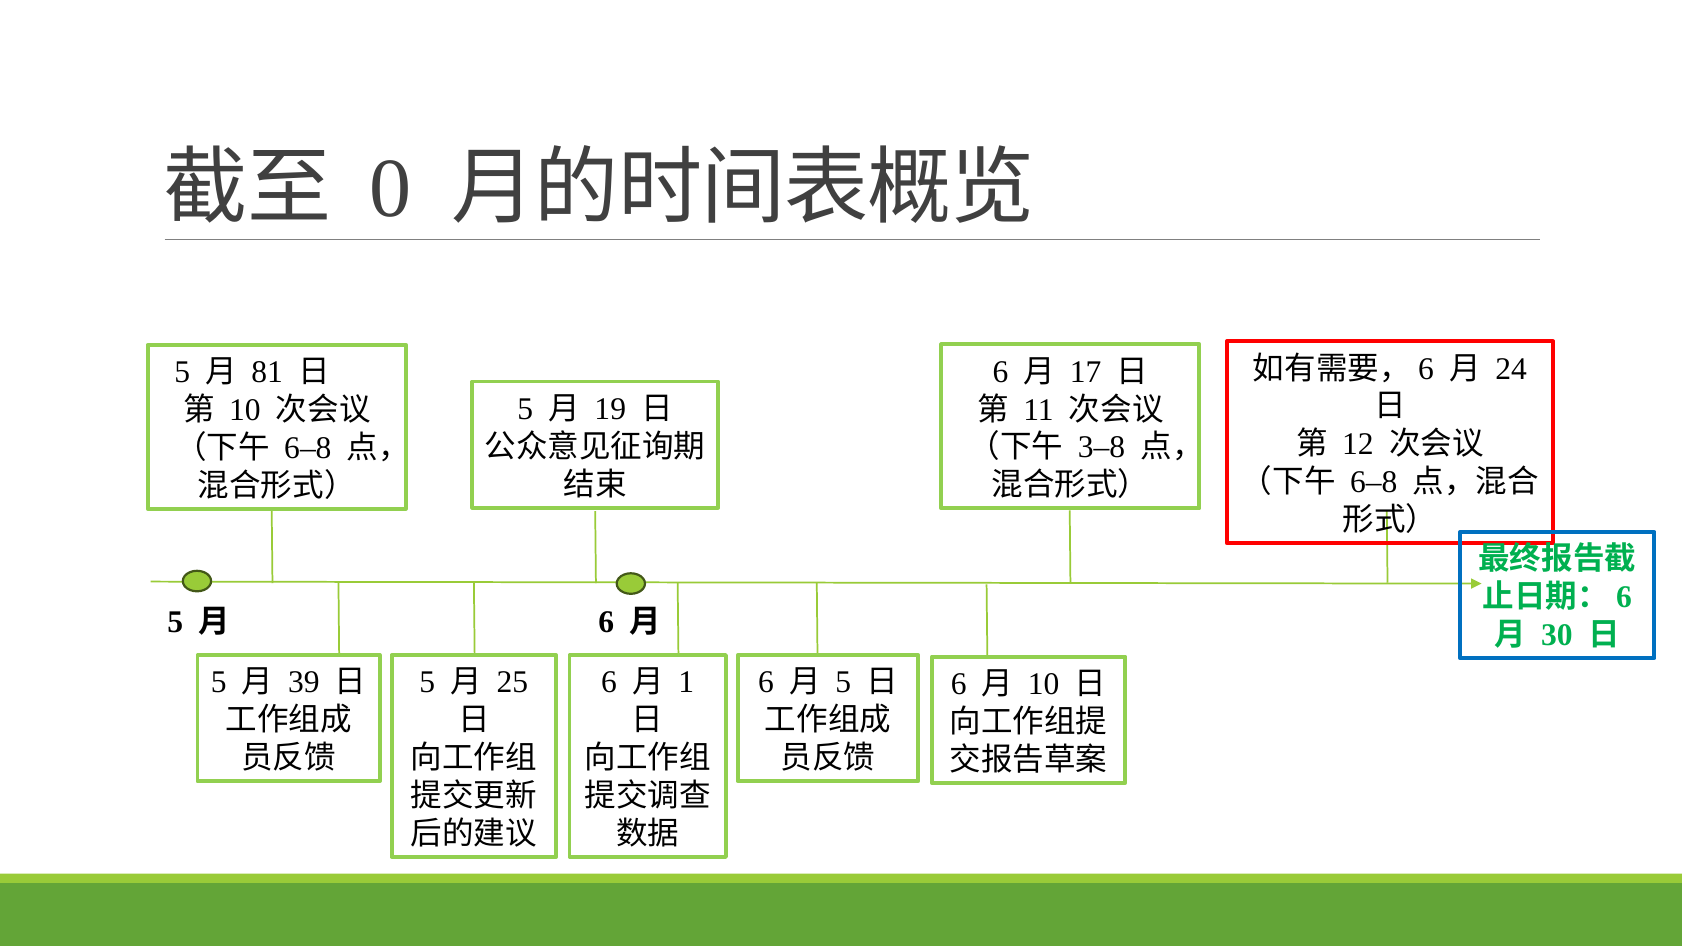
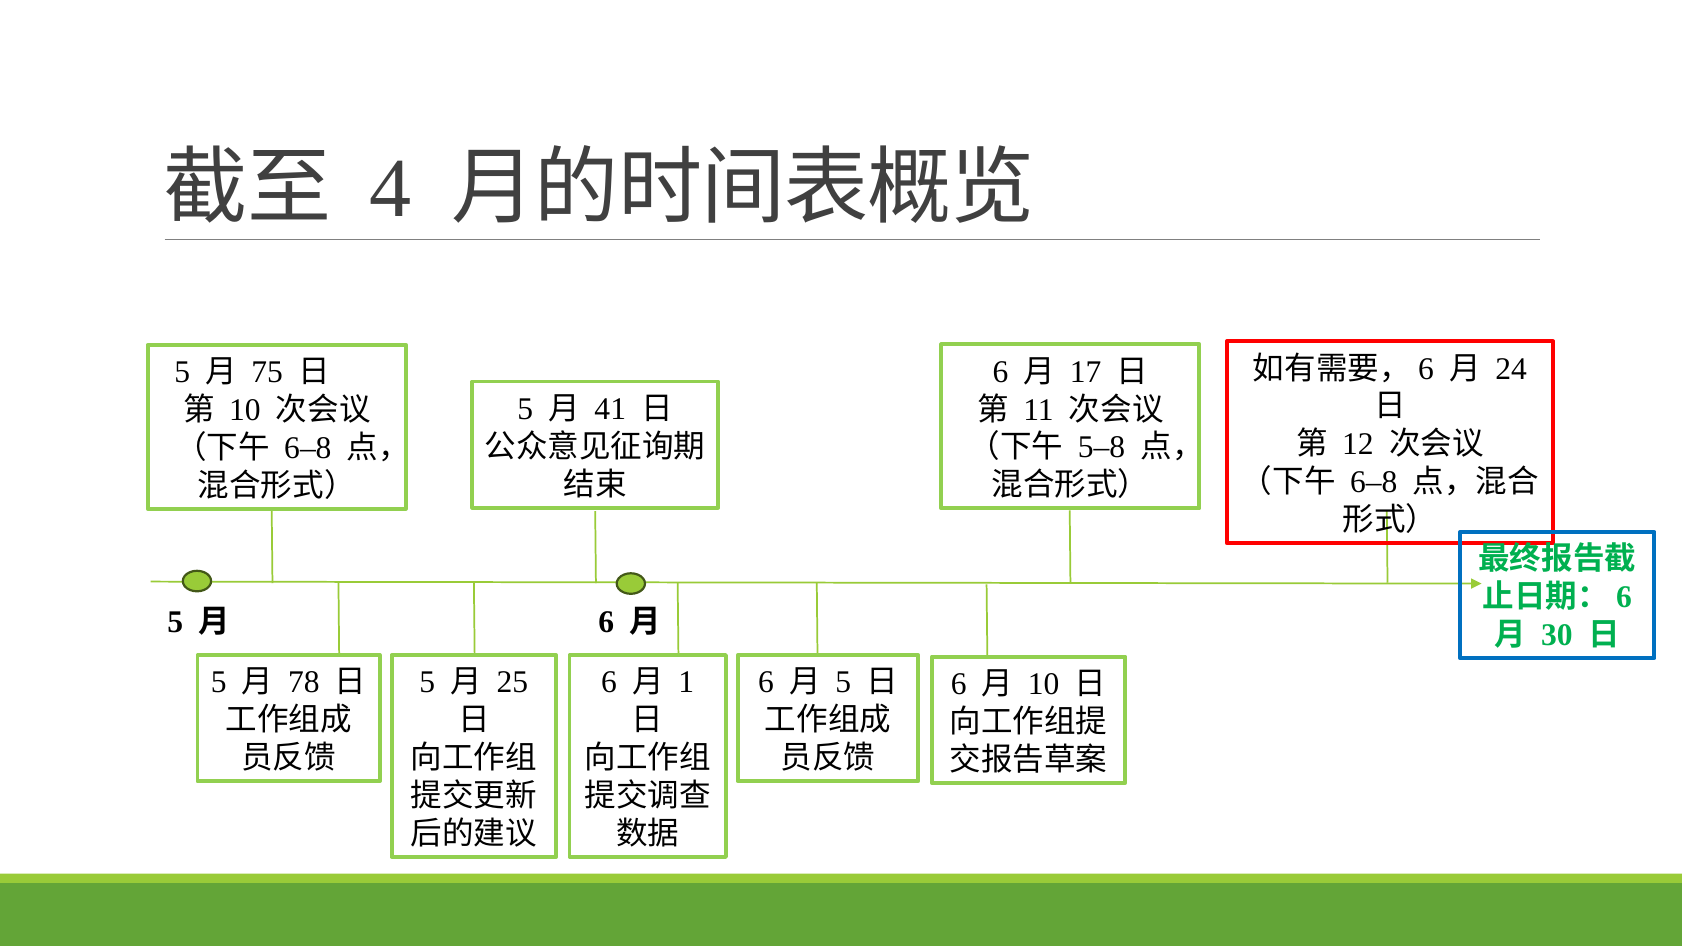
0: 0 -> 4
81: 81 -> 75
19: 19 -> 41
3–8: 3–8 -> 5–8
39: 39 -> 78
